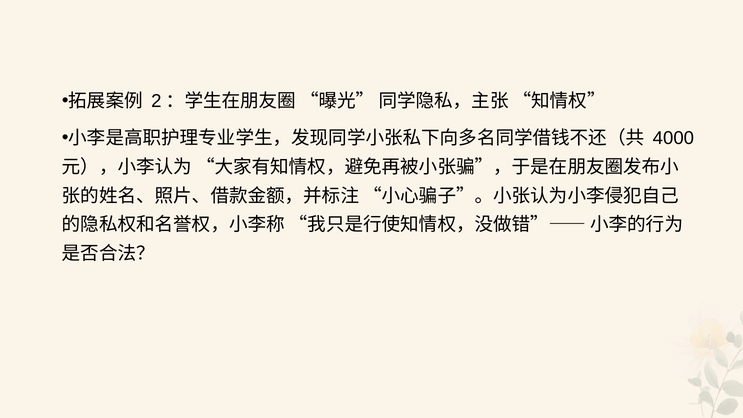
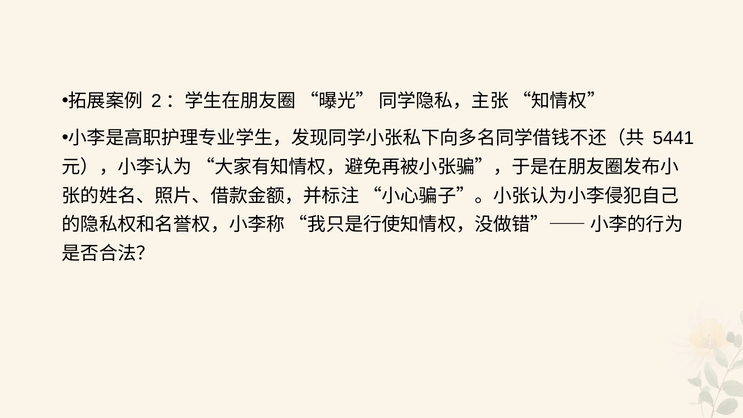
4000: 4000 -> 5441
